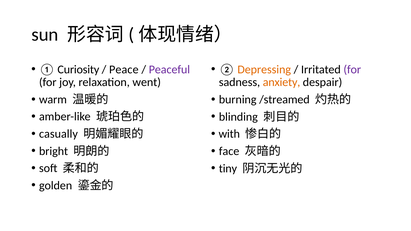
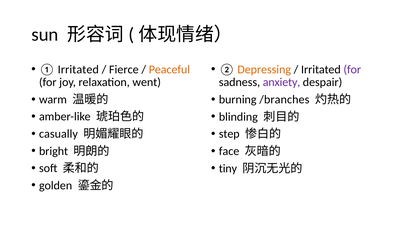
① Curiosity: Curiosity -> Irritated
Peace: Peace -> Fierce
Peaceful colour: purple -> orange
anxiety colour: orange -> purple
/streamed: /streamed -> /branches
with: with -> step
